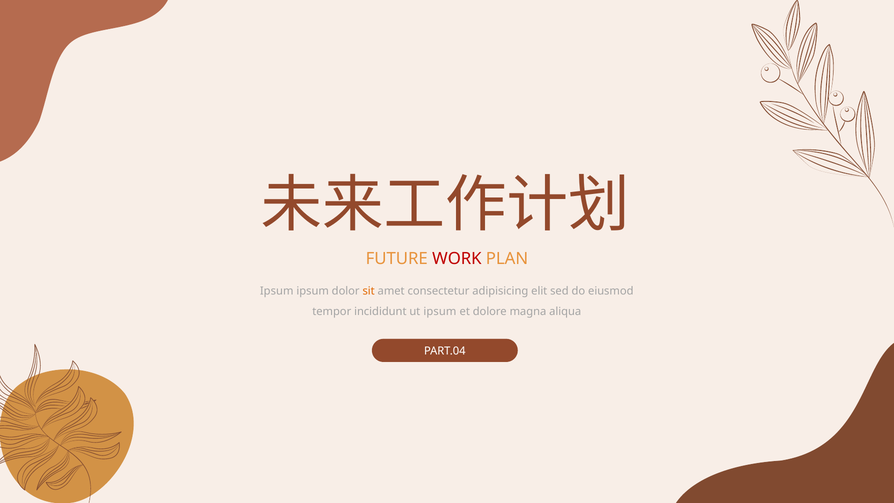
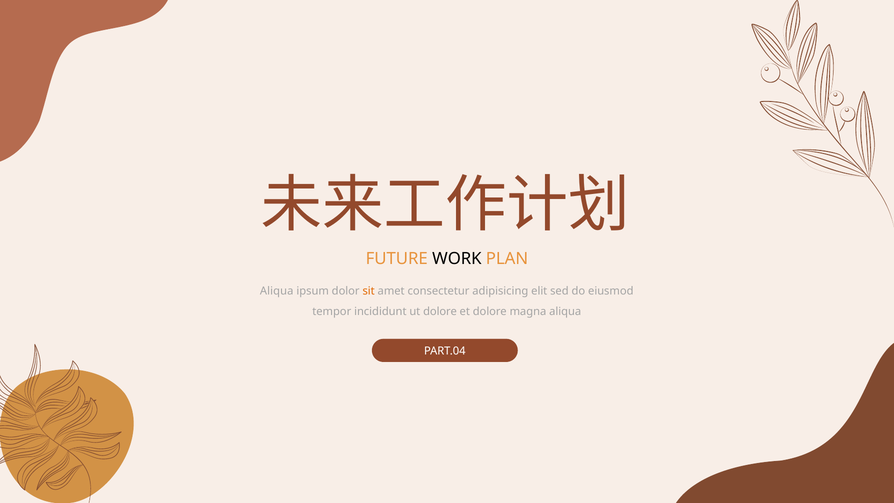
WORK colour: red -> black
Ipsum at (277, 291): Ipsum -> Aliqua
ut ipsum: ipsum -> dolore
